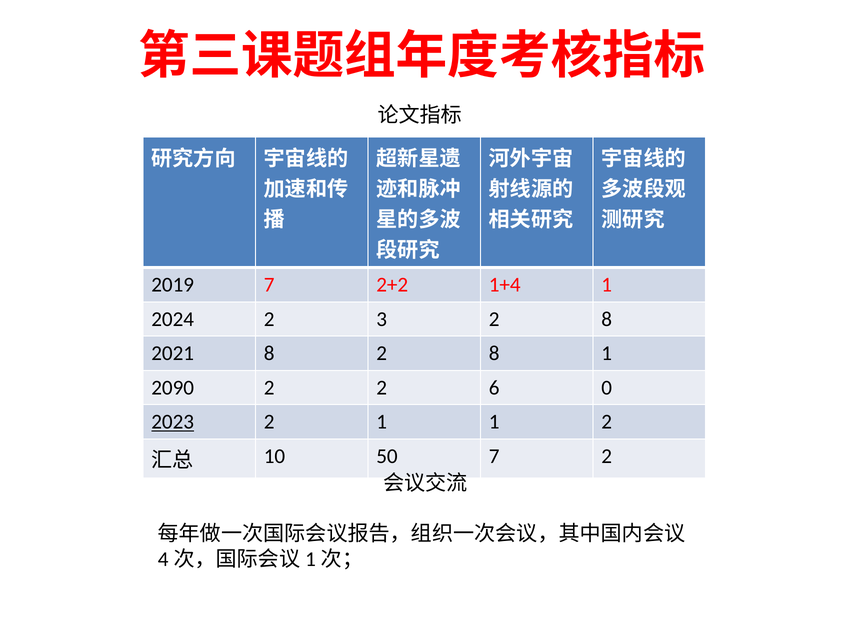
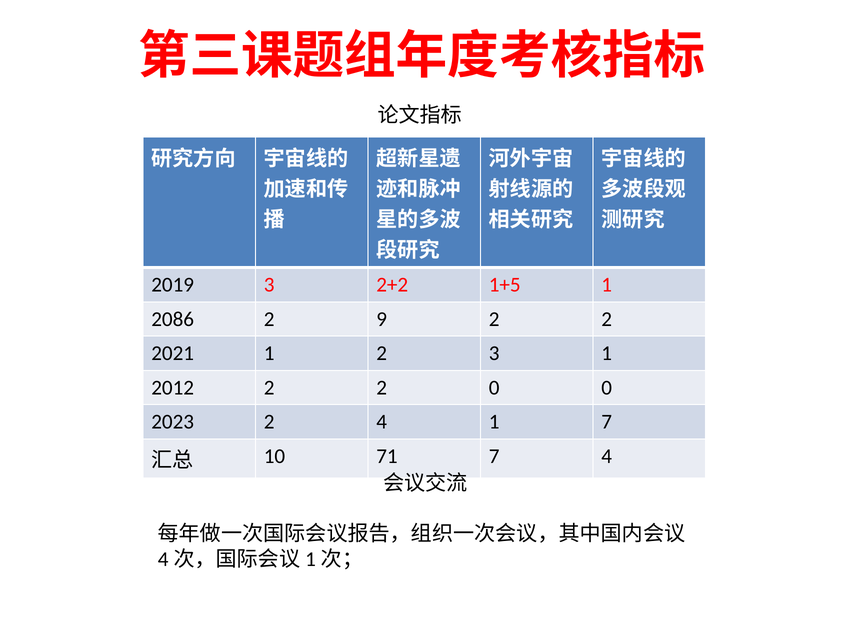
2019 7: 7 -> 3
1+4: 1+4 -> 1+5
2024: 2024 -> 2086
3: 3 -> 9
8 at (607, 319): 8 -> 2
2021 8: 8 -> 1
8 at (494, 353): 8 -> 3
2090: 2090 -> 2012
2 6: 6 -> 0
2023 underline: present -> none
2 1: 1 -> 4
1 2: 2 -> 7
50: 50 -> 71
7 2: 2 -> 4
